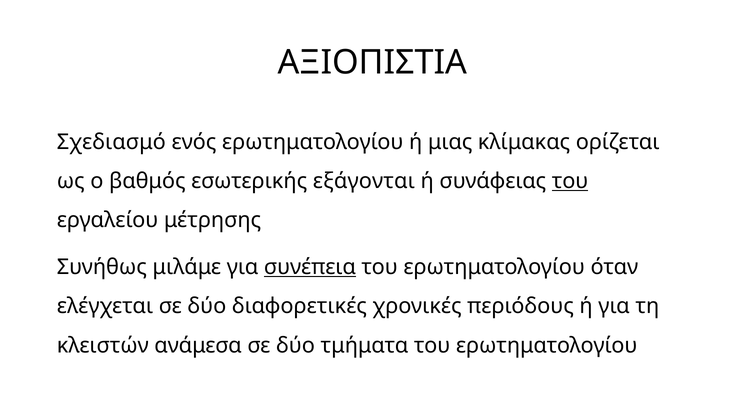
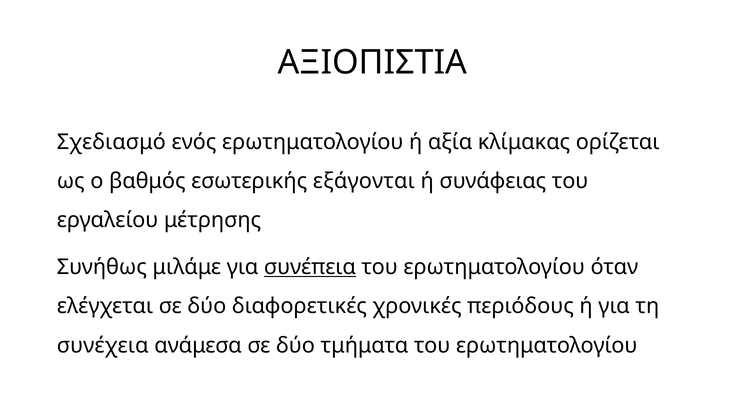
μιας: μιας -> αξία
του at (570, 181) underline: present -> none
κλειστών: κλειστών -> συνέχεια
